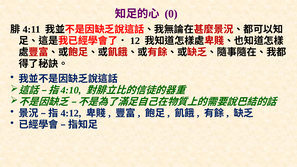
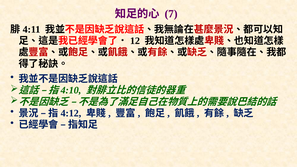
0: 0 -> 7
